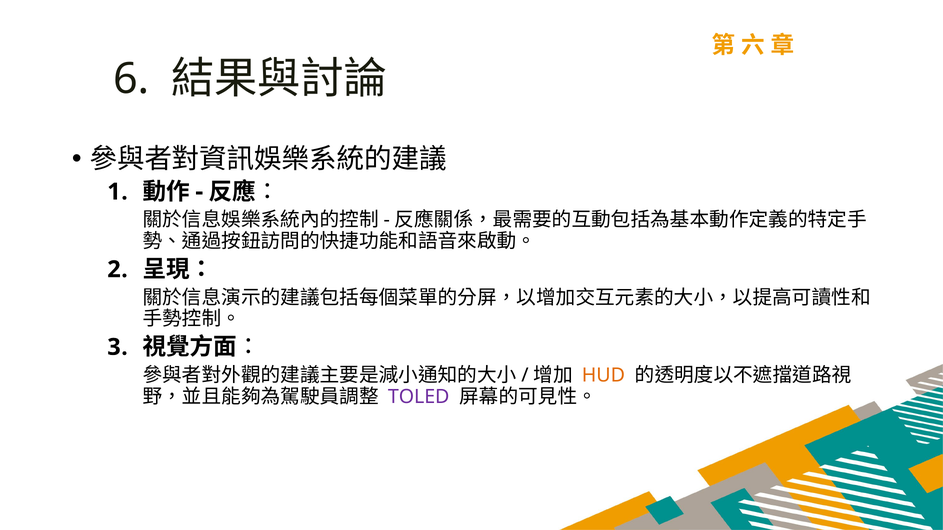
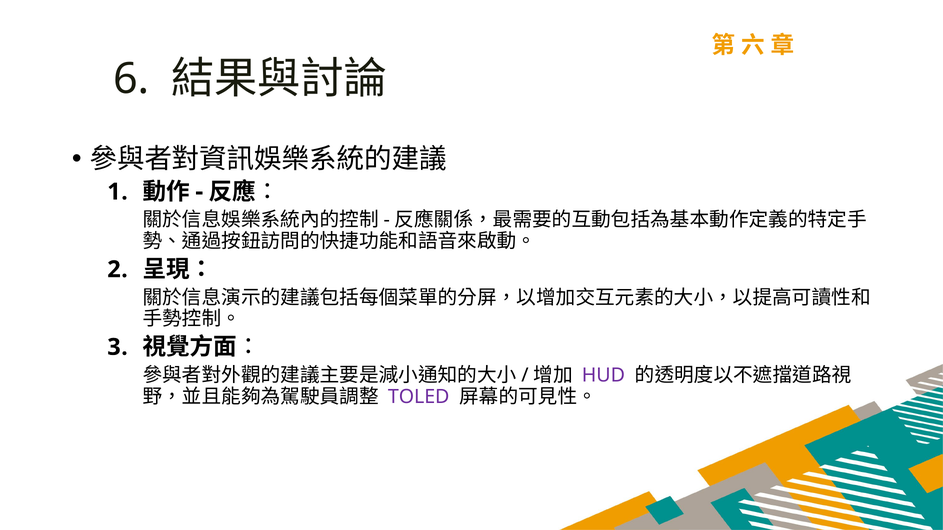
HUD colour: orange -> purple
